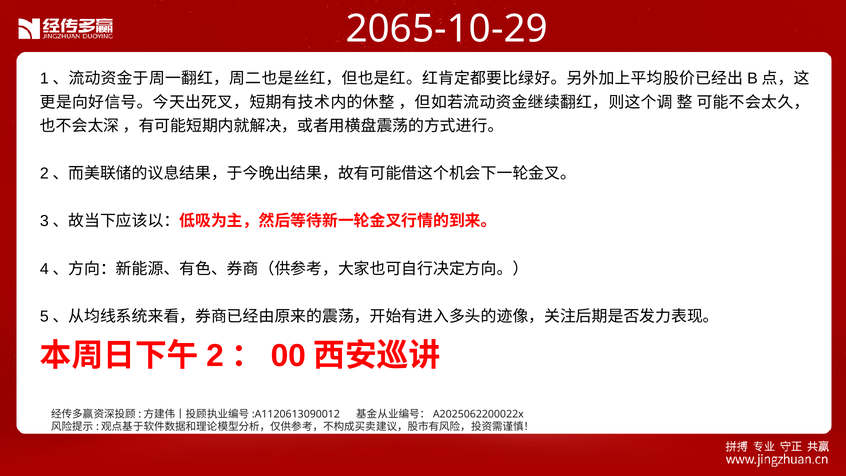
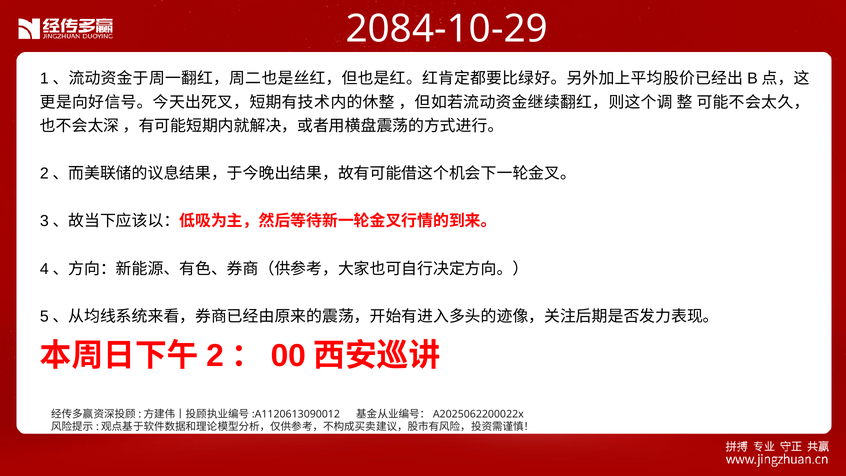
2065-10-29: 2065-10-29 -> 2084-10-29
